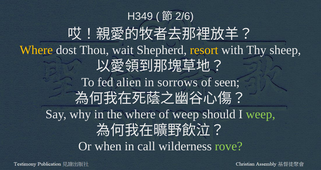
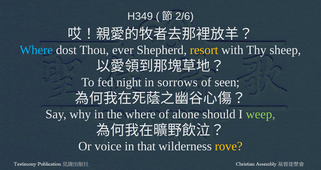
Where at (36, 50) colour: yellow -> light blue
wait: wait -> ever
alien: alien -> night
of weep: weep -> alone
when: when -> voice
call: call -> that
rove colour: light green -> yellow
